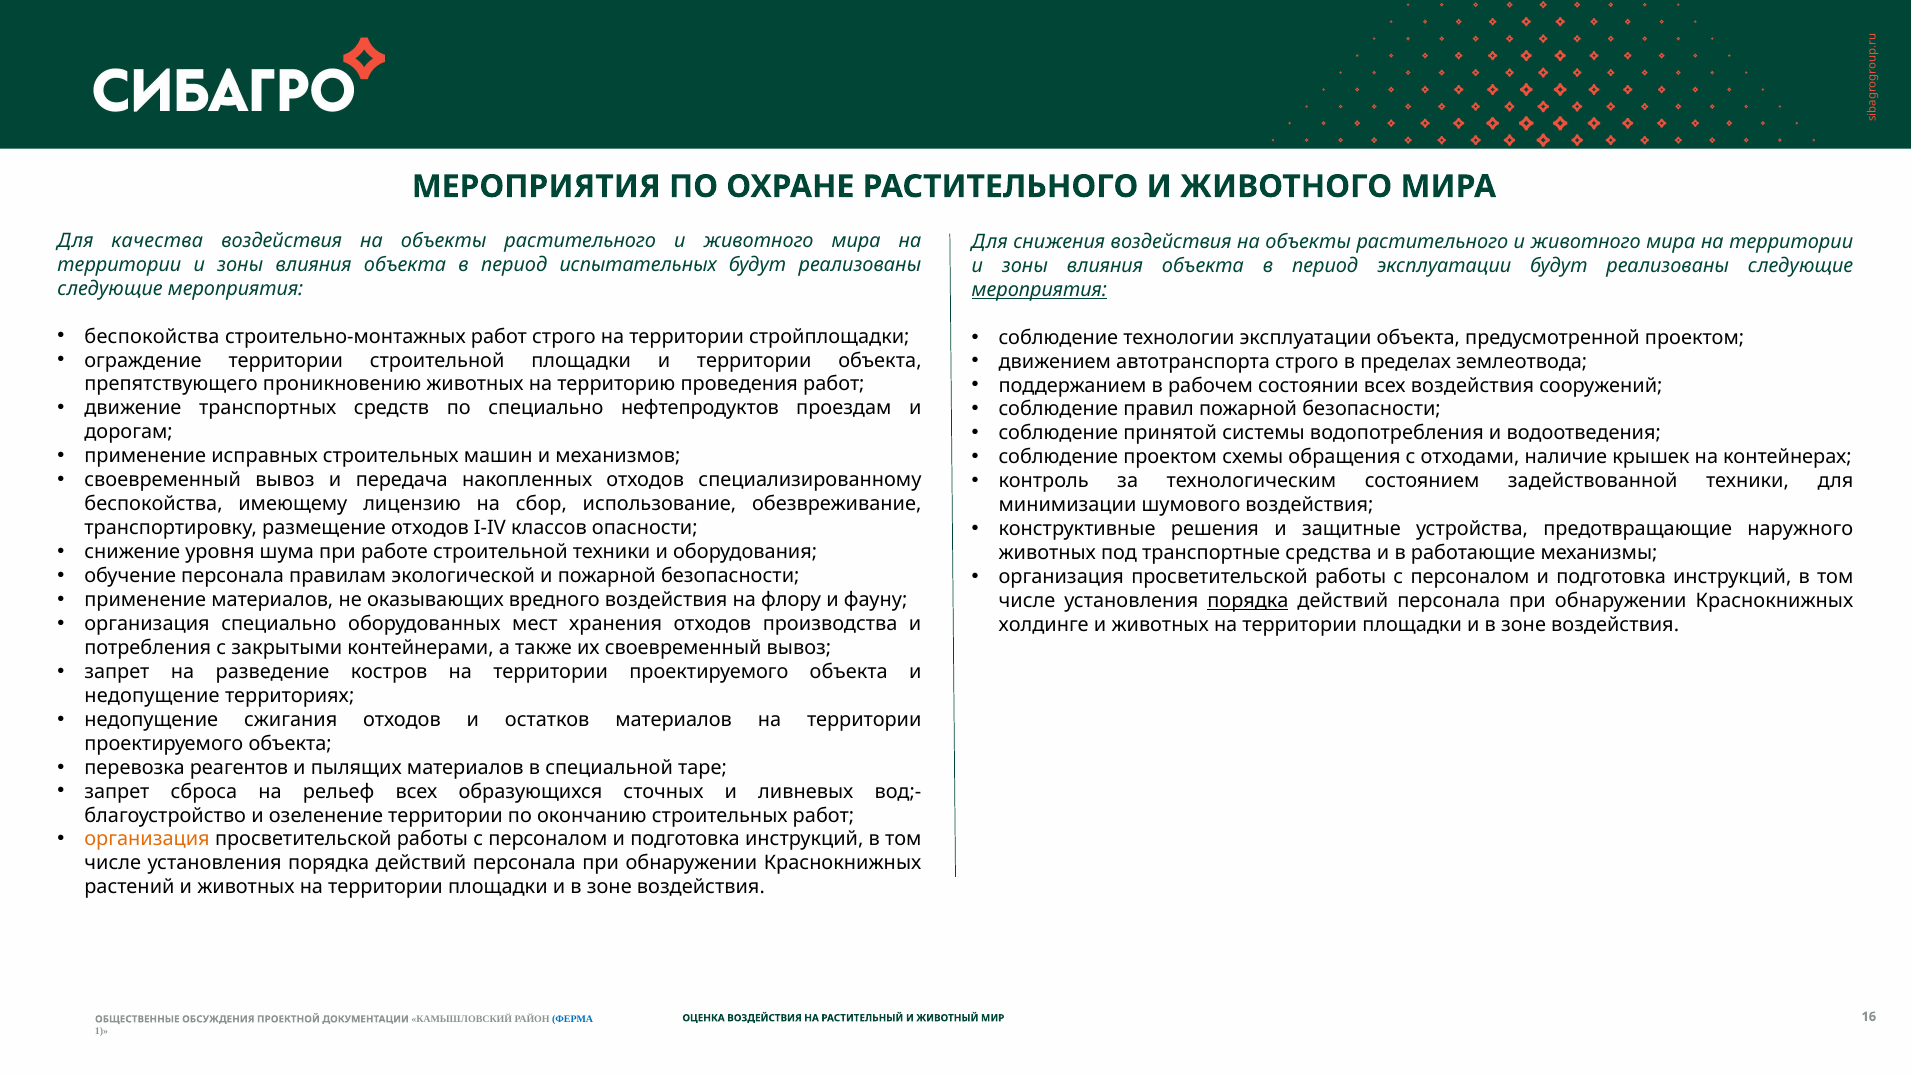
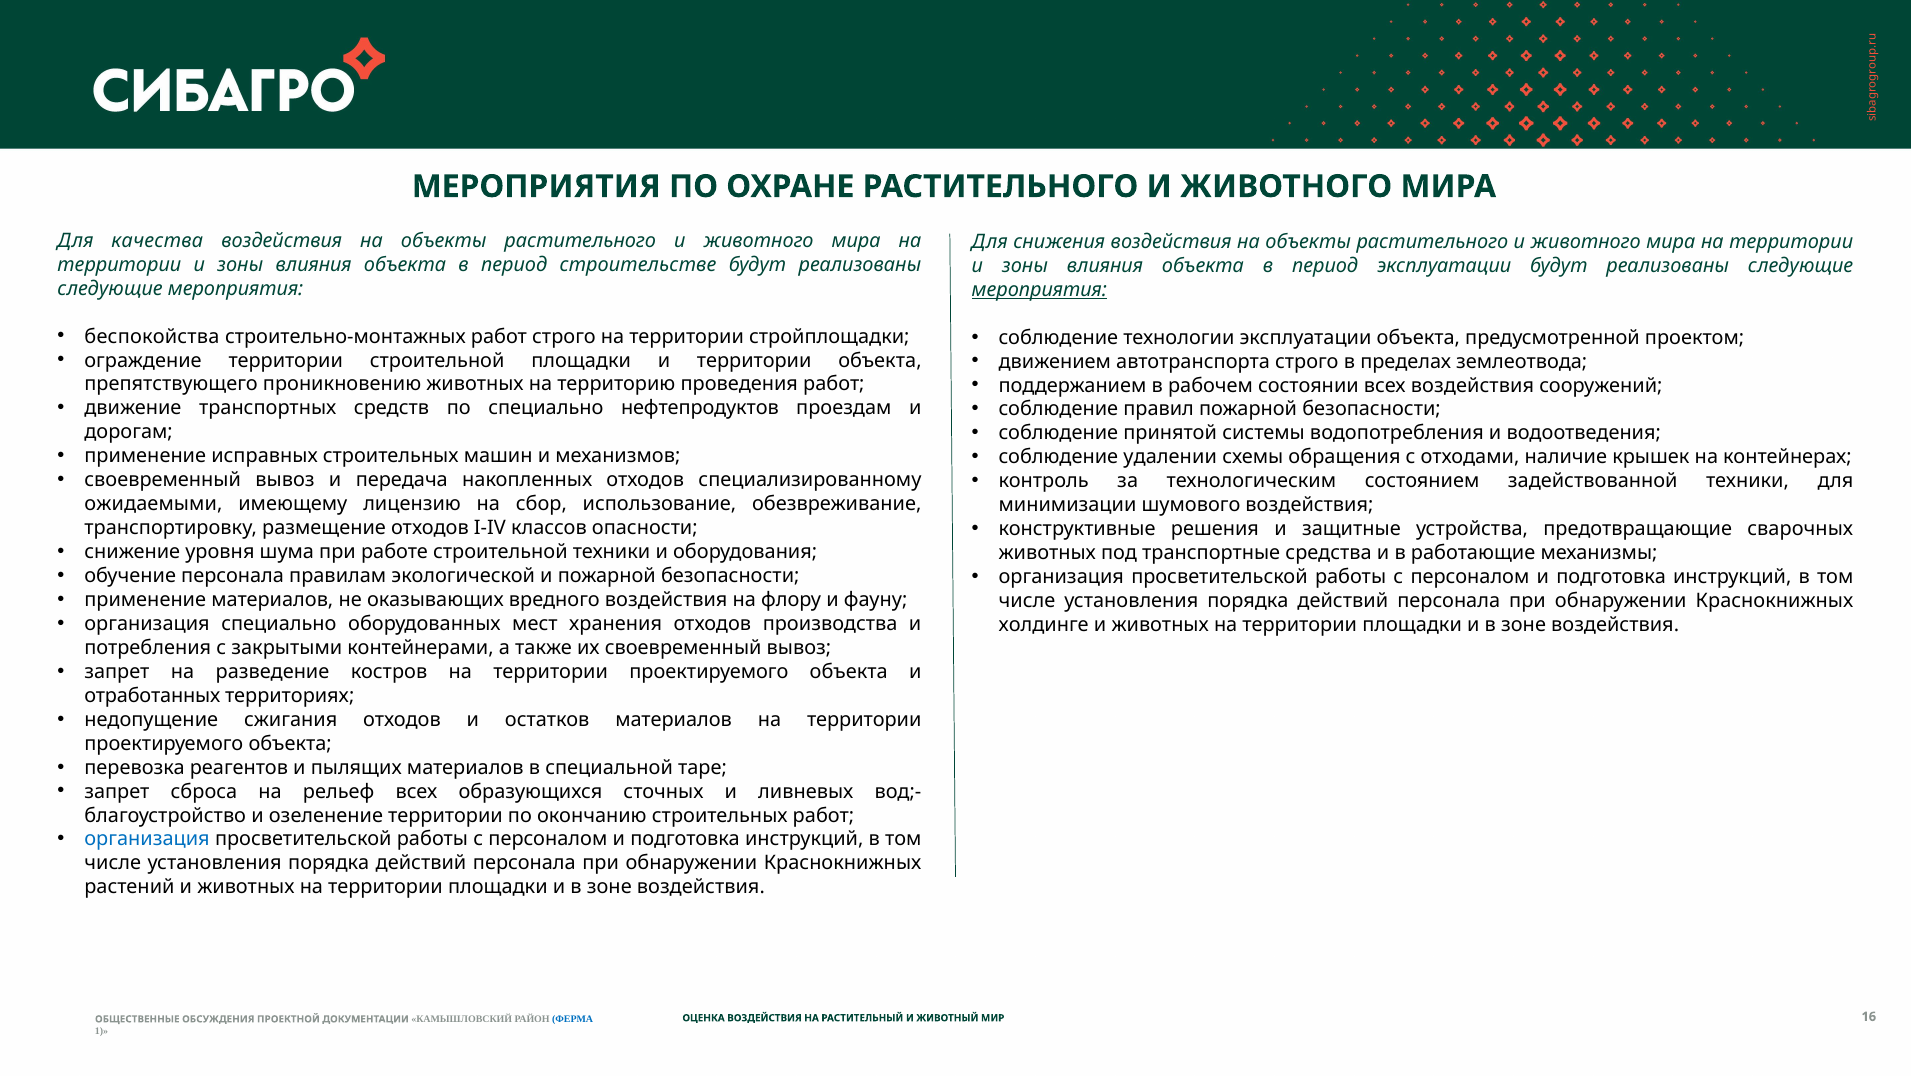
испытательных: испытательных -> строительстве
соблюдение проектом: проектом -> удалении
беспокойства at (153, 504): беспокойства -> ожидаемыми
наружного: наружного -> сварочных
порядка at (1248, 601) underline: present -> none
недопущение at (152, 695): недопущение -> отработанных
организация at (147, 839) colour: orange -> blue
